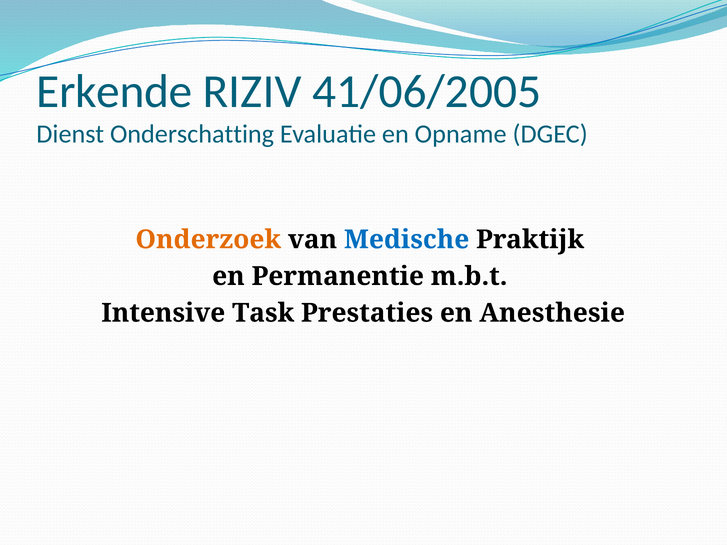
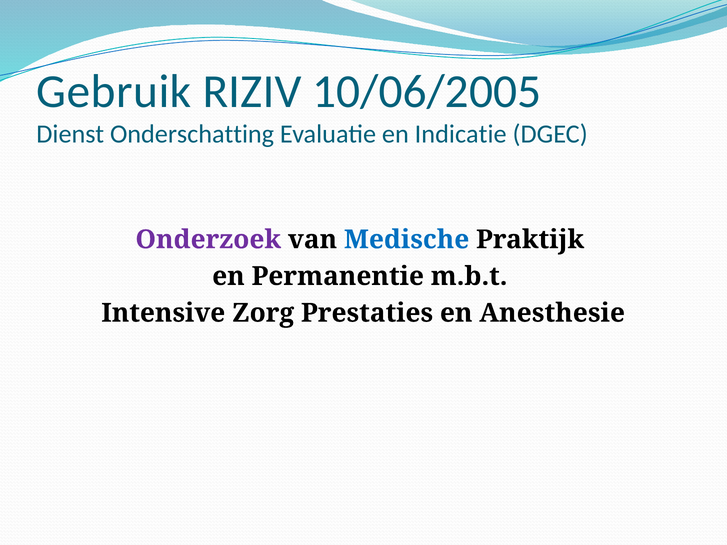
Erkende: Erkende -> Gebruik
41/06/2005: 41/06/2005 -> 10/06/2005
Opname: Opname -> Indicatie
Onderzoek colour: orange -> purple
Task: Task -> Zorg
